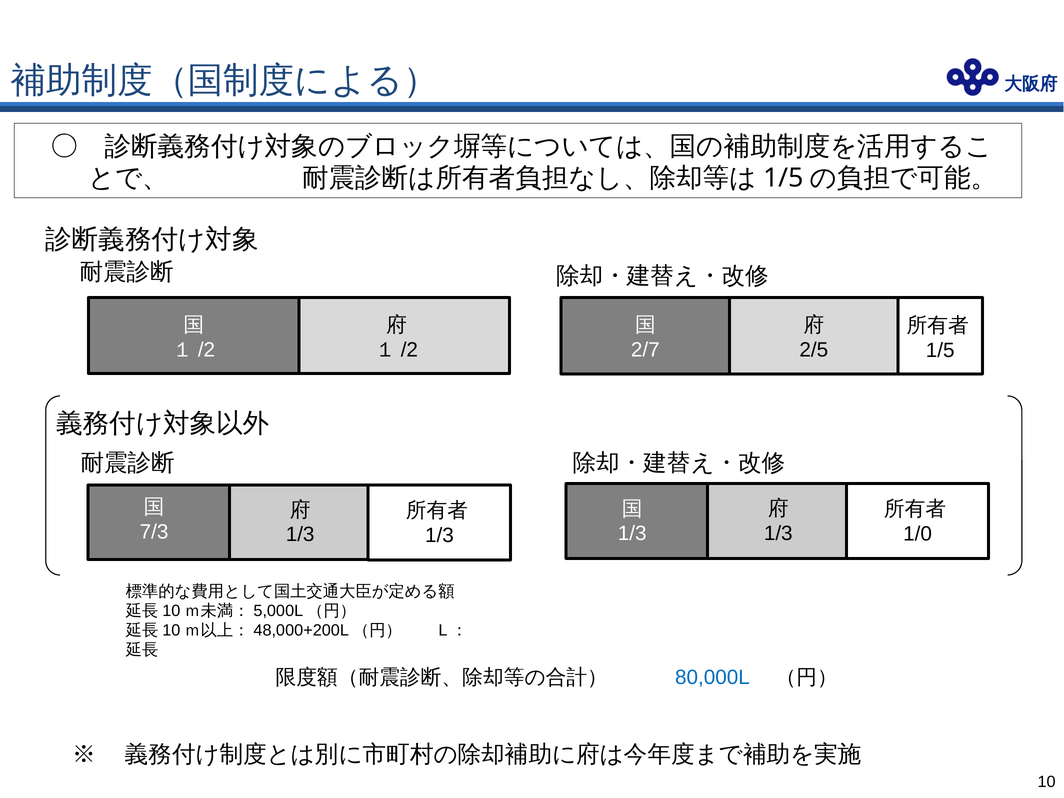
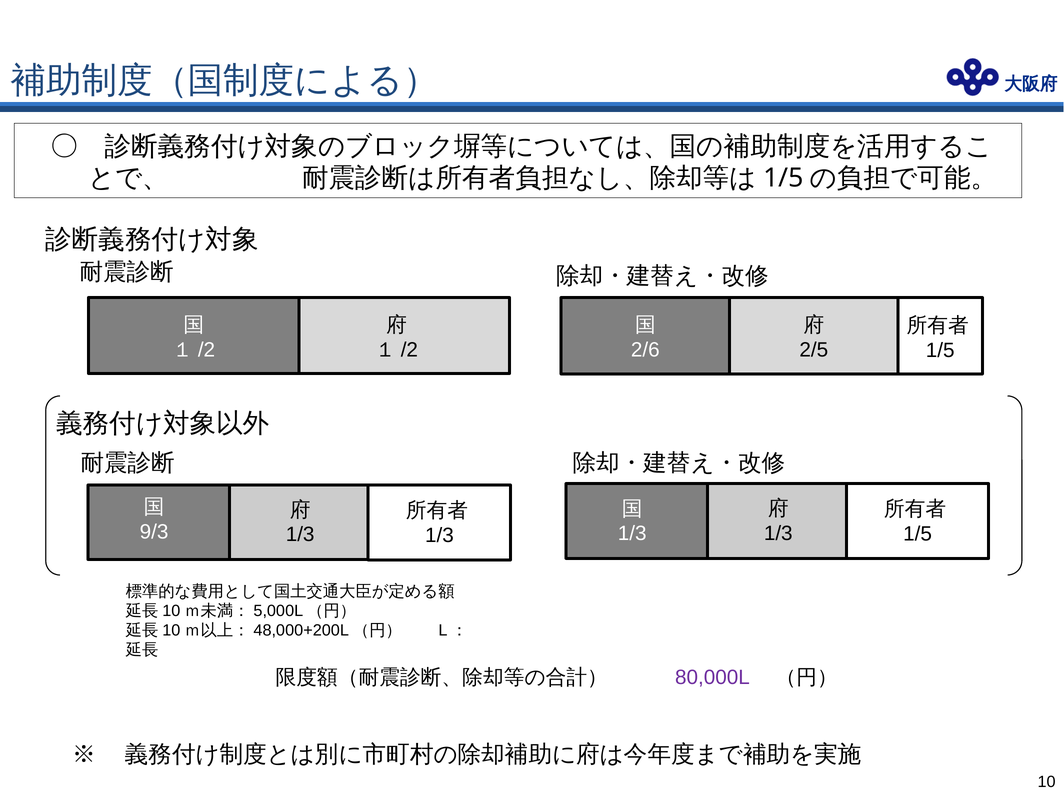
2/7: 2/7 -> 2/6
7/3: 7/3 -> 9/3
1/0 at (918, 534): 1/0 -> 1/5
80,000L colour: blue -> purple
